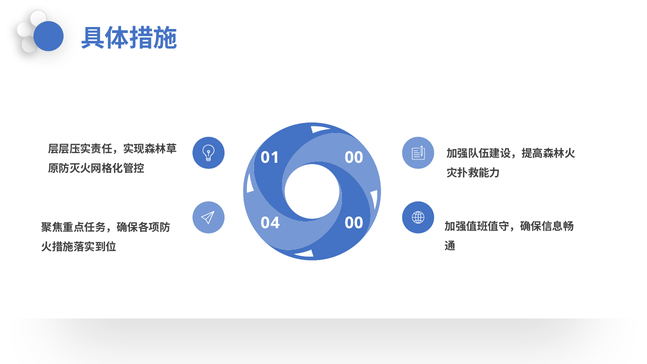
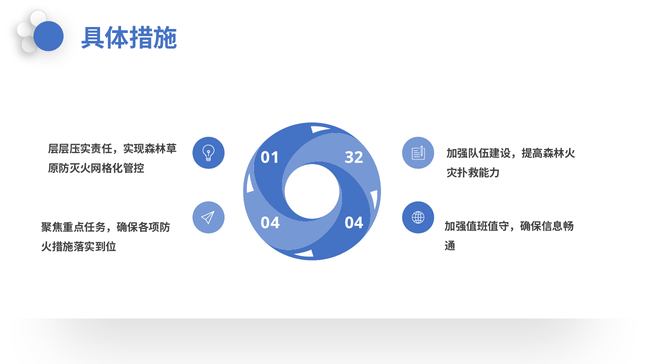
01 00: 00 -> 32
04 00: 00 -> 04
